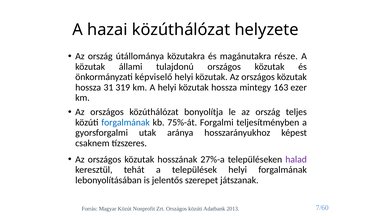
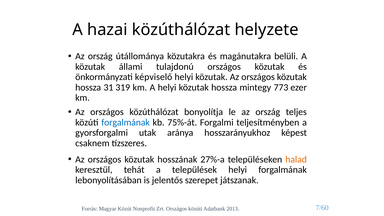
része: része -> belüli
163: 163 -> 773
halad colour: purple -> orange
